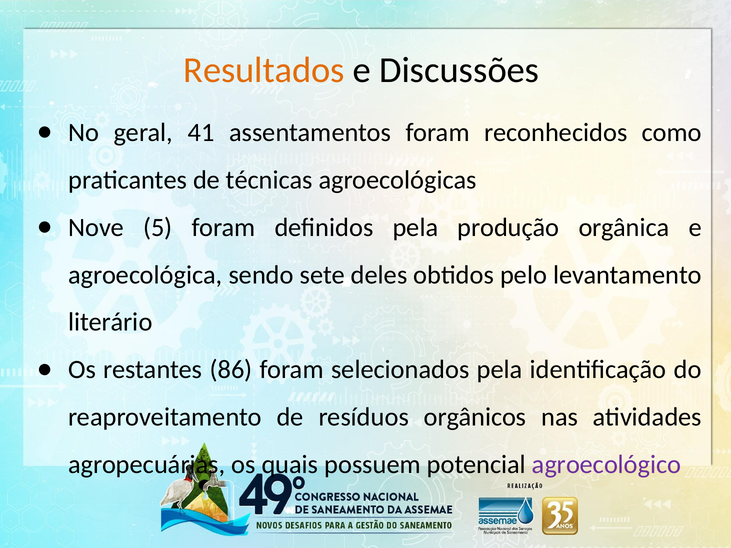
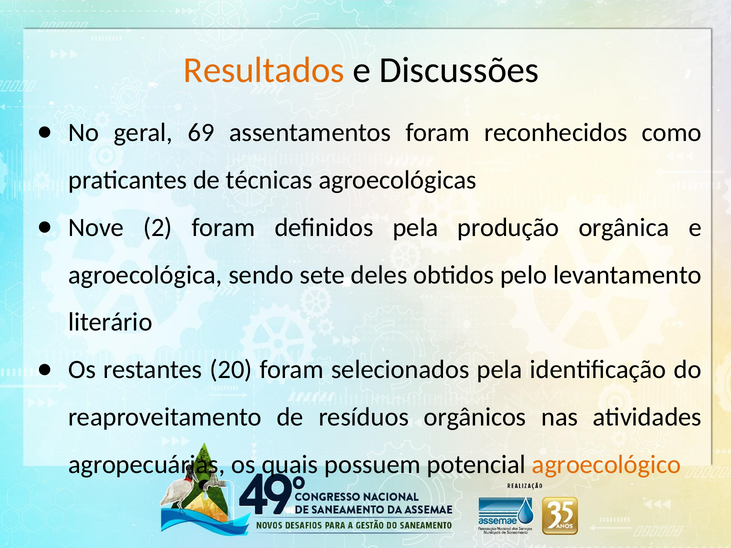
41: 41 -> 69
5: 5 -> 2
86: 86 -> 20
agroecológico colour: purple -> orange
